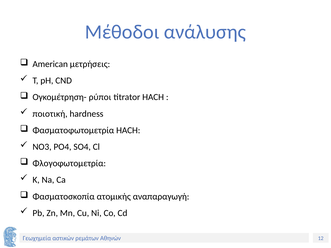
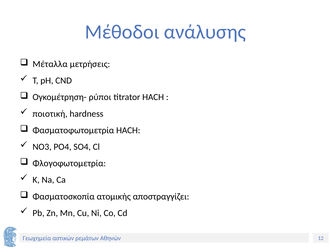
American: American -> Μέταλλα
αναπαραγωγή: αναπαραγωγή -> αποστραγγίζει
